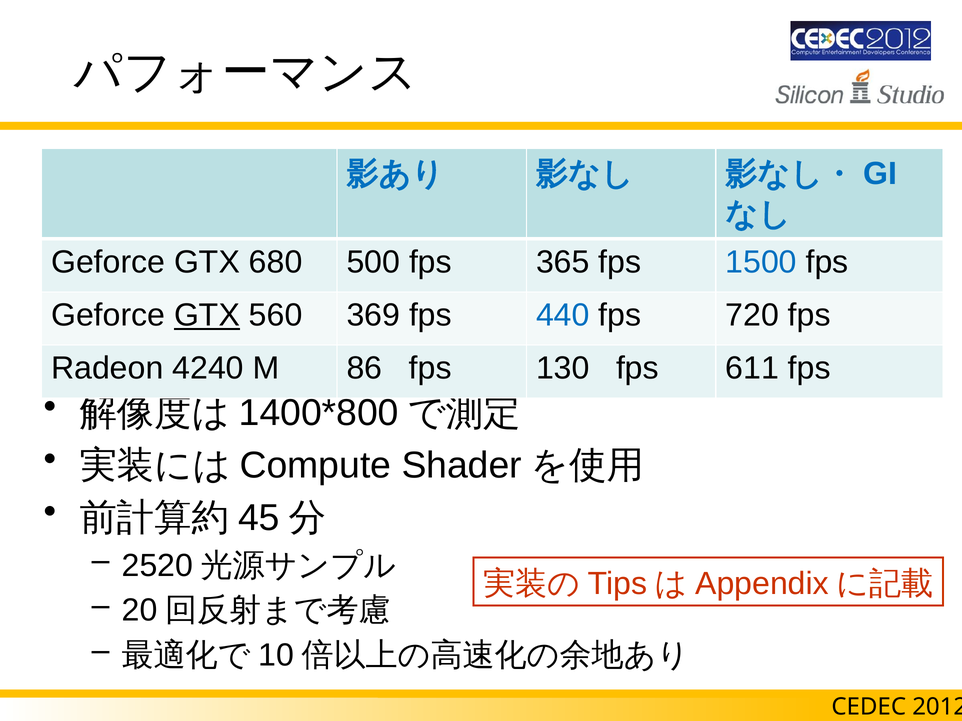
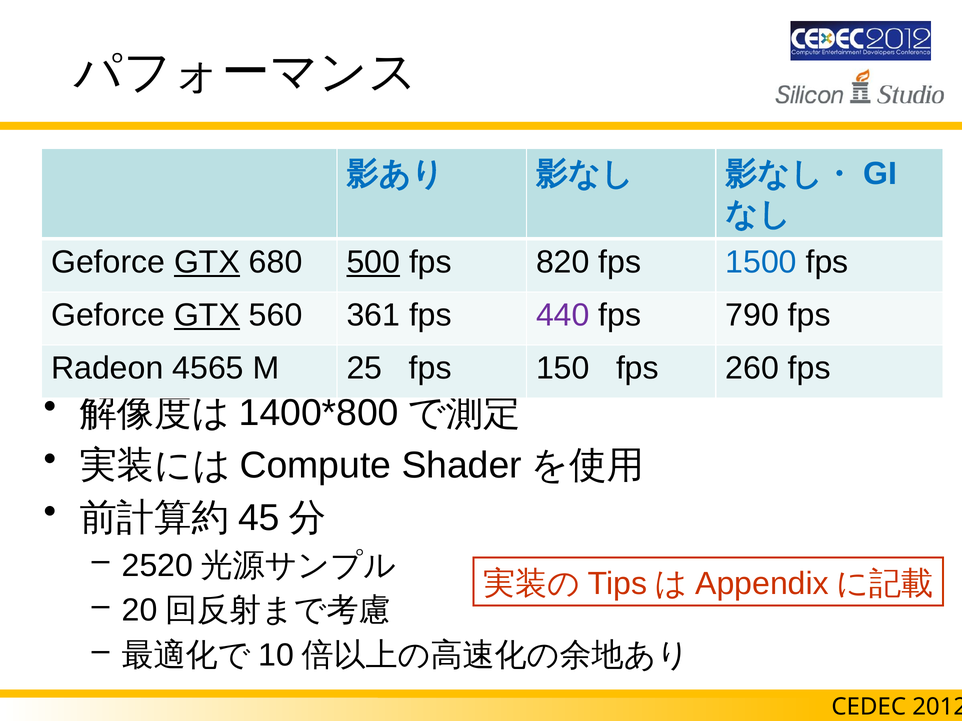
GTX at (207, 262) underline: none -> present
500 underline: none -> present
365: 365 -> 820
369: 369 -> 361
440 colour: blue -> purple
720: 720 -> 790
4240: 4240 -> 4565
86: 86 -> 25
130: 130 -> 150
611: 611 -> 260
